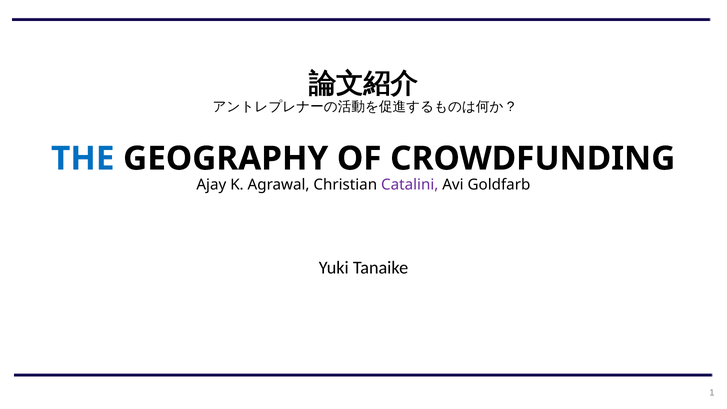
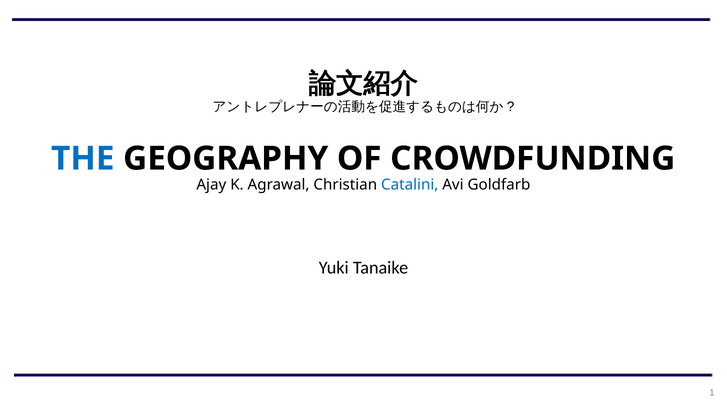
Catalini colour: purple -> blue
